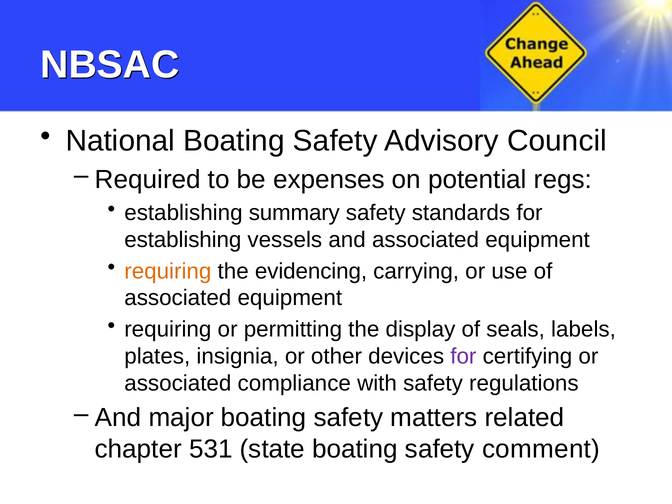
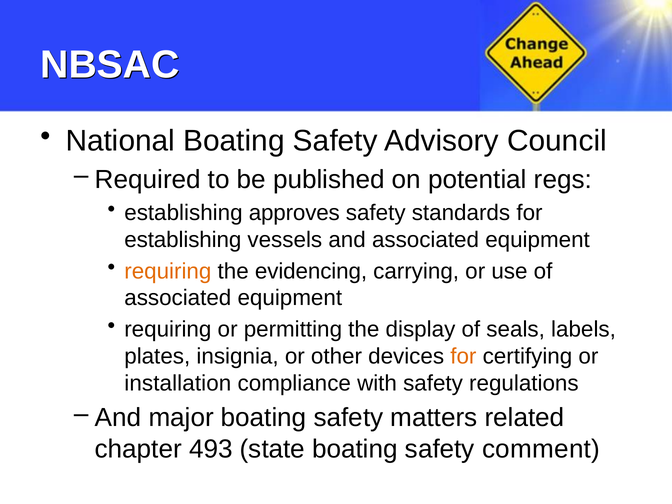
expenses: expenses -> published
summary: summary -> approves
for at (463, 356) colour: purple -> orange
associated at (178, 383): associated -> installation
531: 531 -> 493
